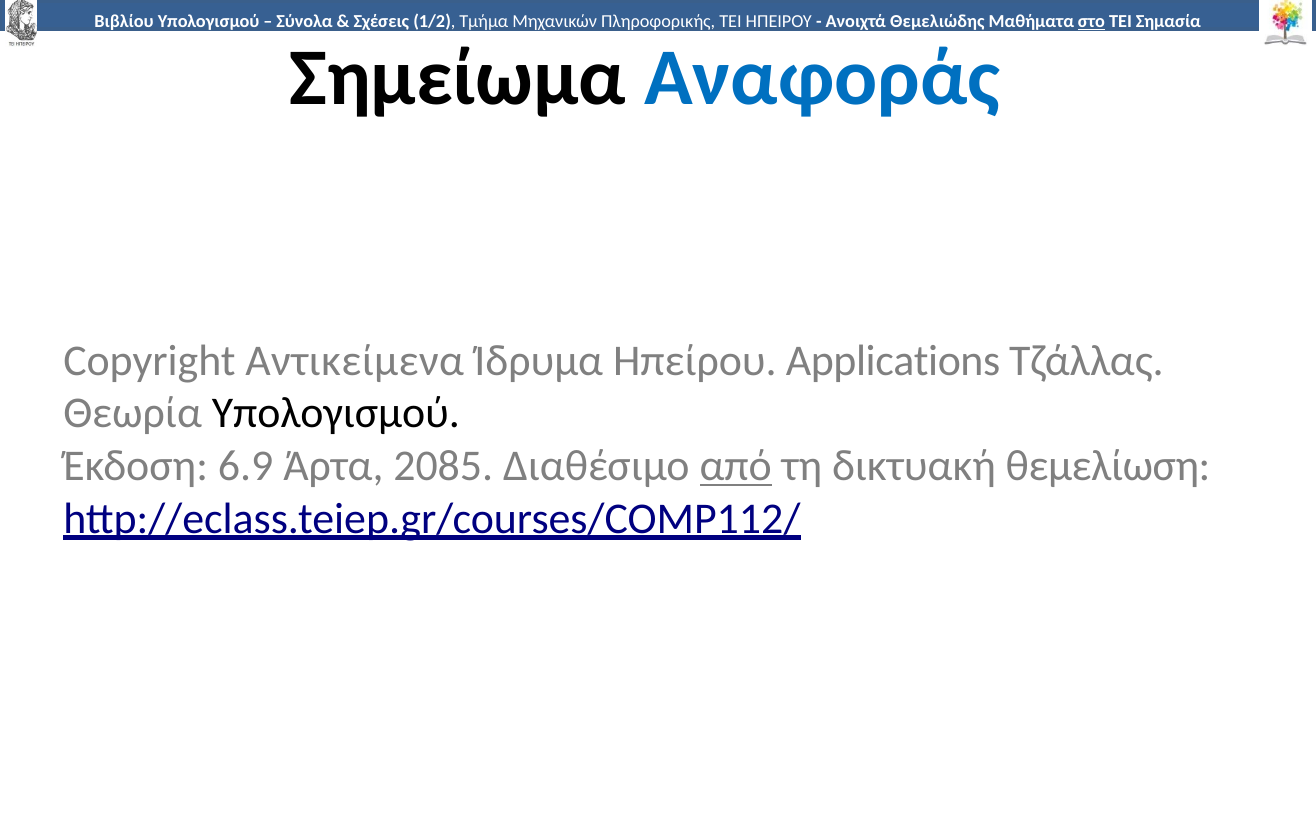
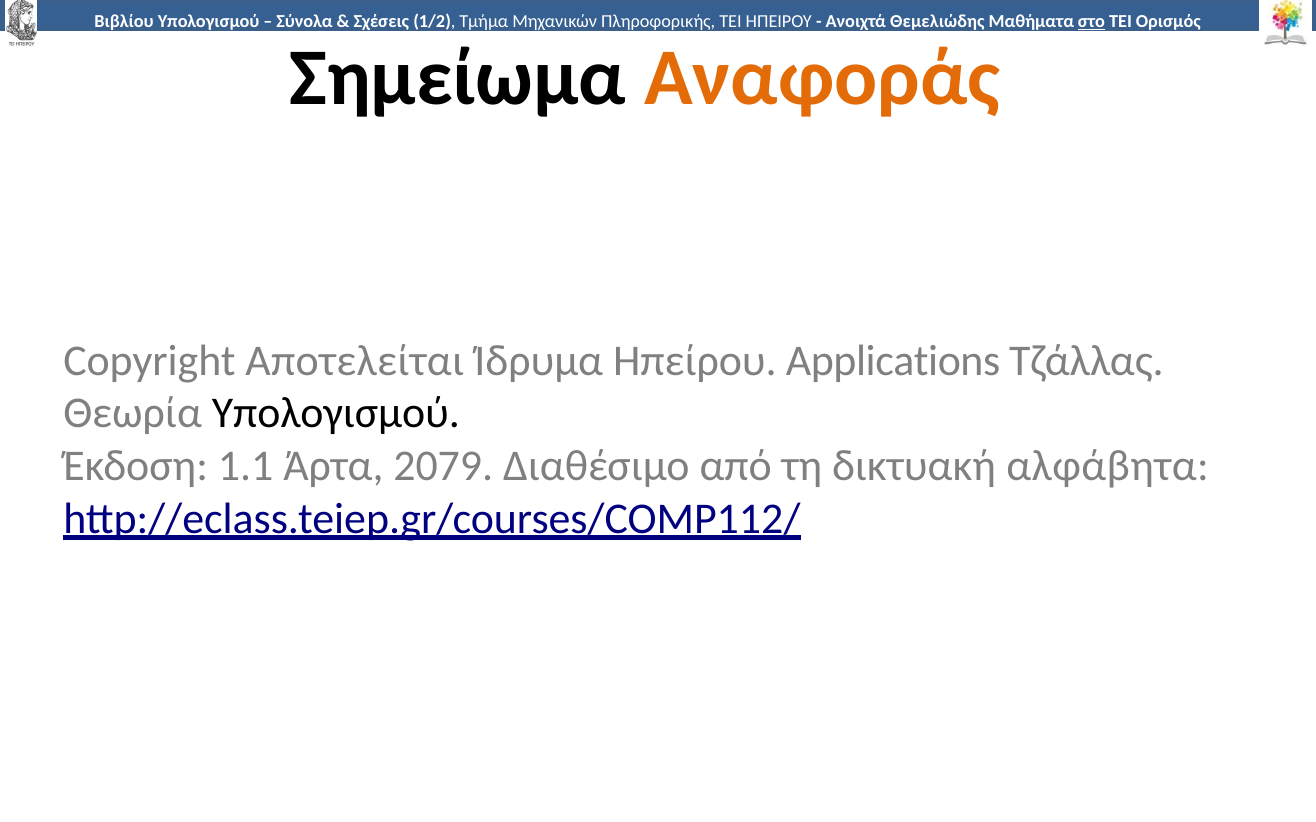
Σημασία: Σημασία -> Ορισμός
Αναφοράς colour: blue -> orange
Αντικείμενα: Αντικείμενα -> Αποτελείται
6.9: 6.9 -> 1.1
2085: 2085 -> 2079
από underline: present -> none
θεμελίωση: θεμελίωση -> αλφάβητα
